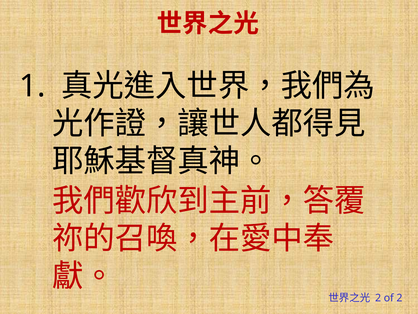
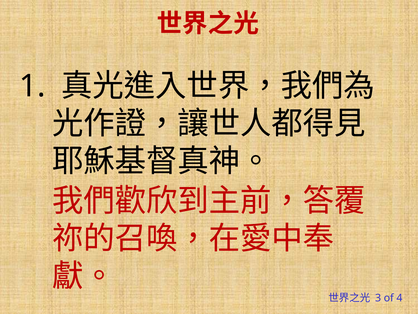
2 at (378, 297): 2 -> 3
of 2: 2 -> 4
